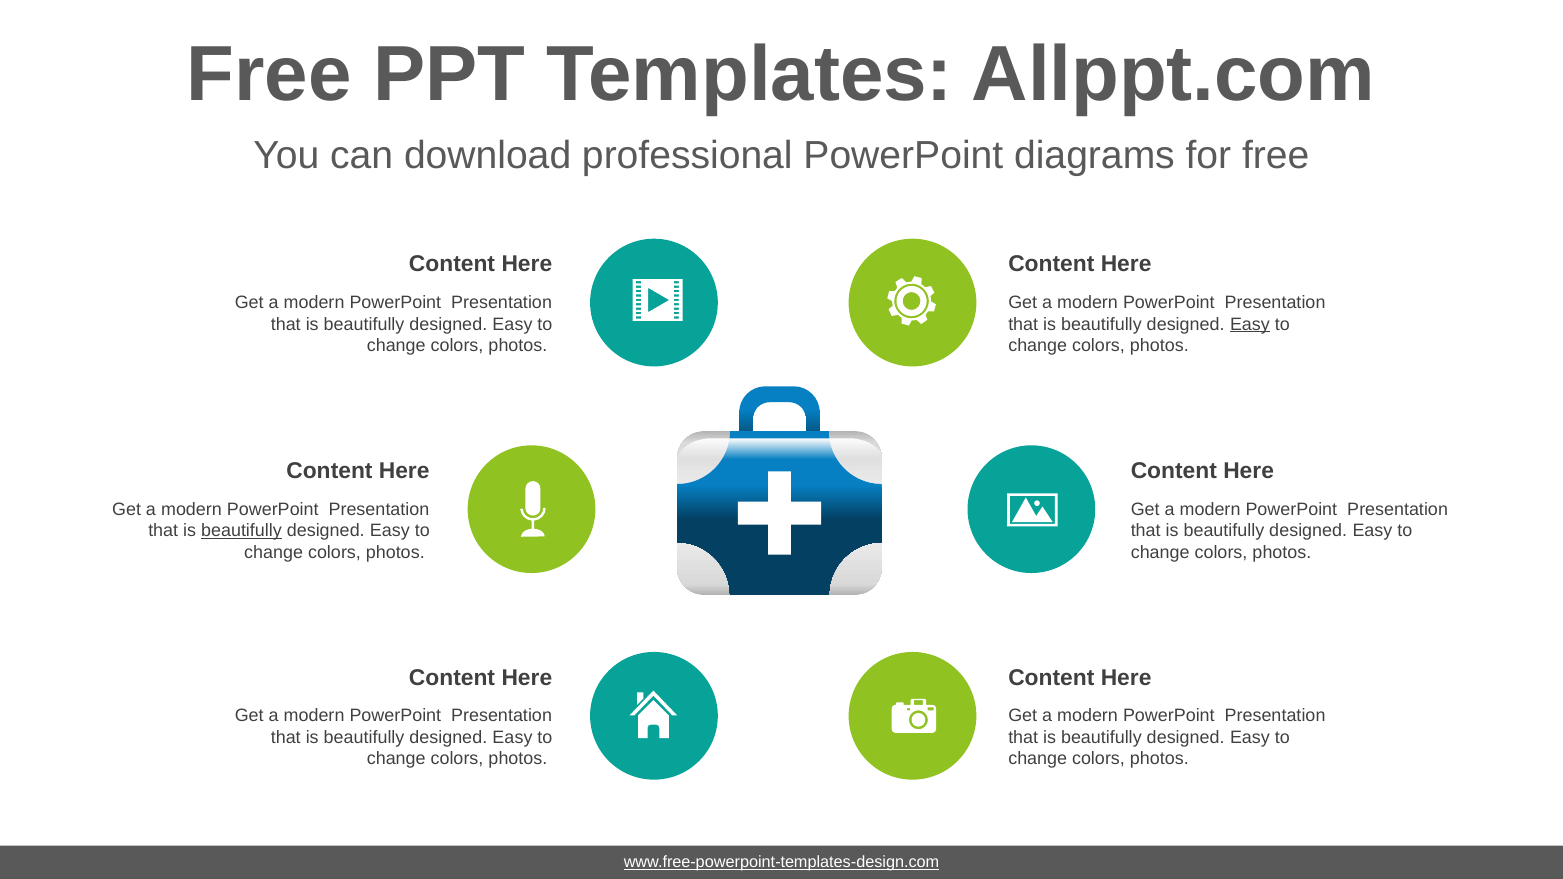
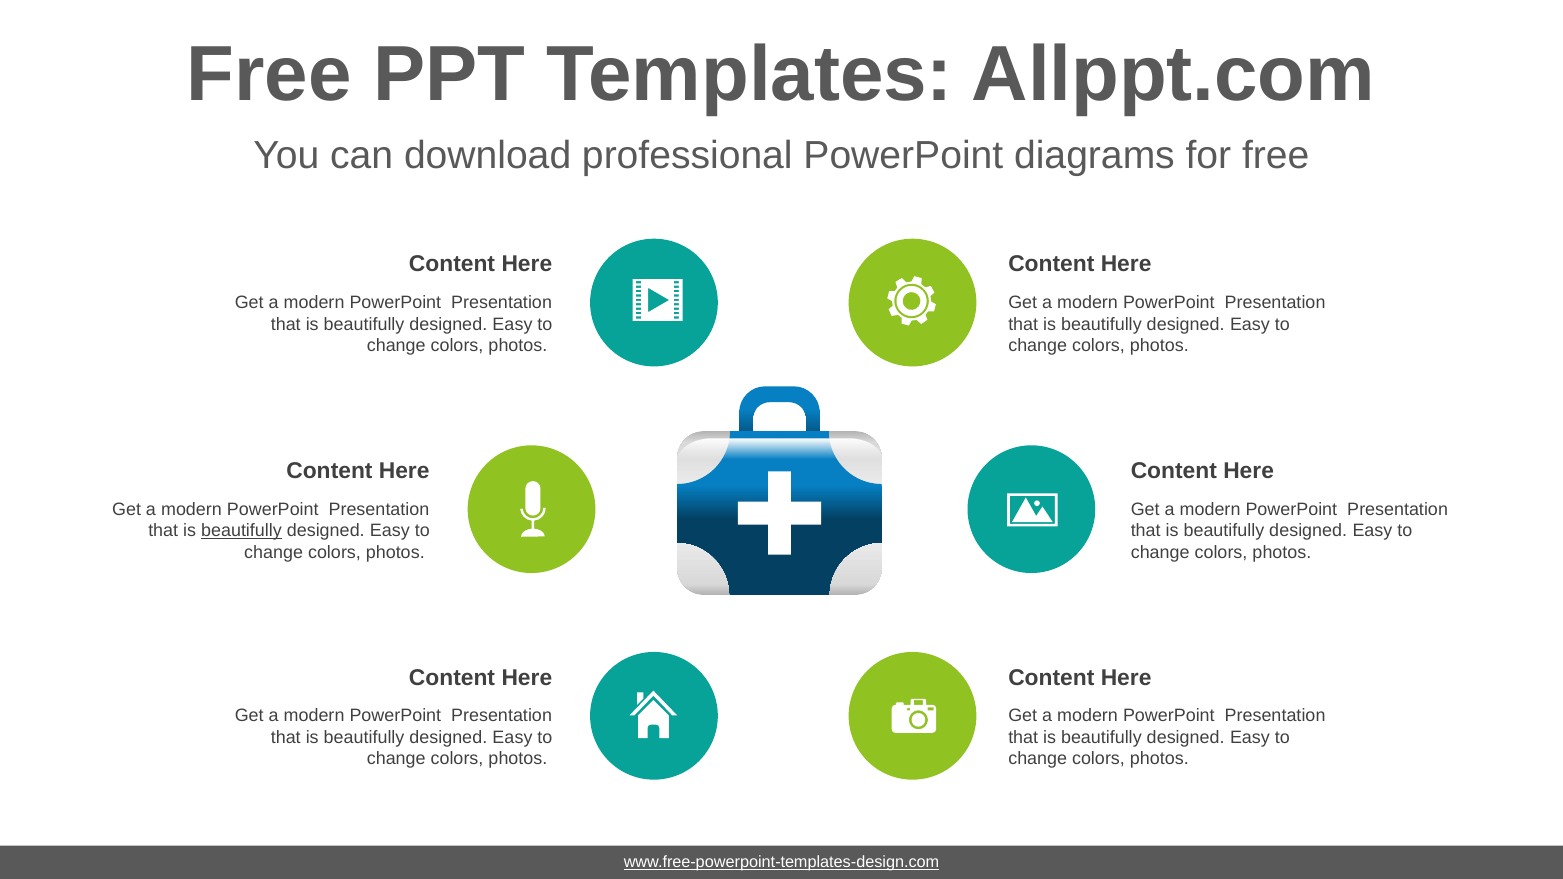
Easy at (1250, 324) underline: present -> none
